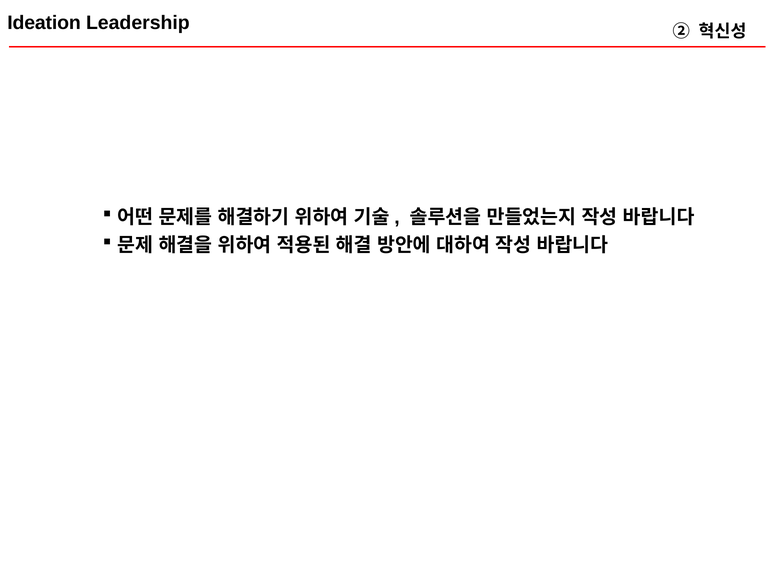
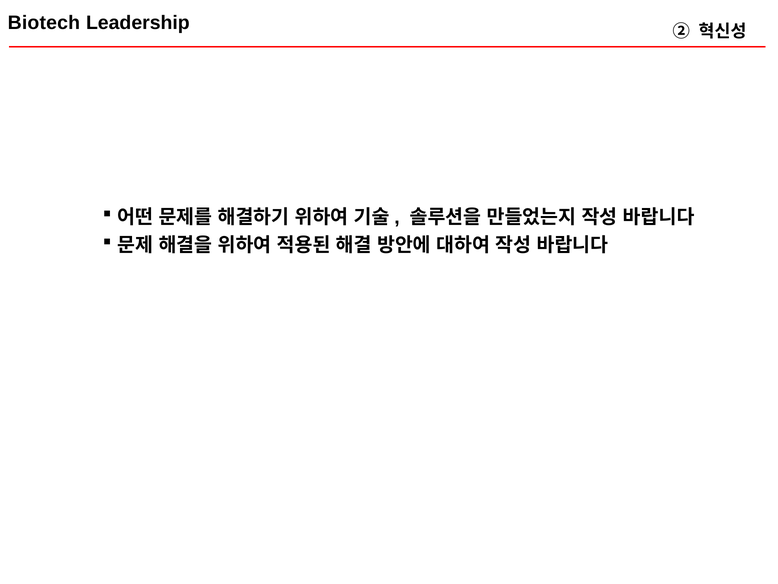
Ideation: Ideation -> Biotech
